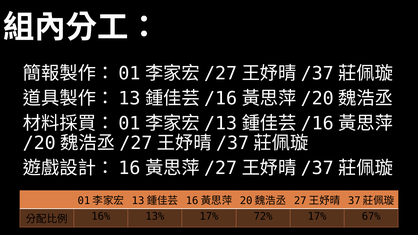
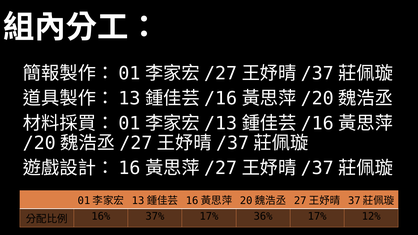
13%: 13% -> 37%
72%: 72% -> 36%
67%: 67% -> 12%
